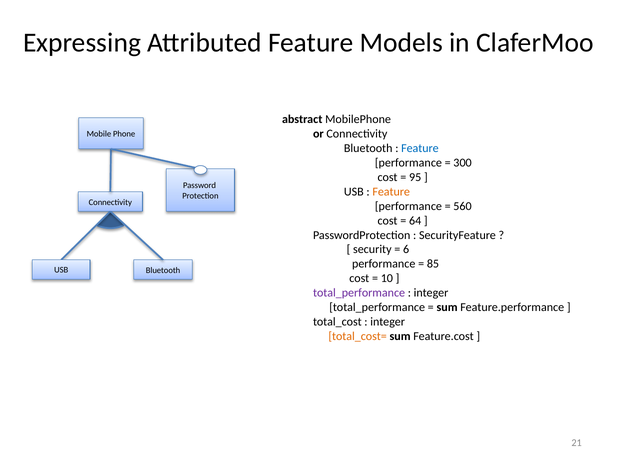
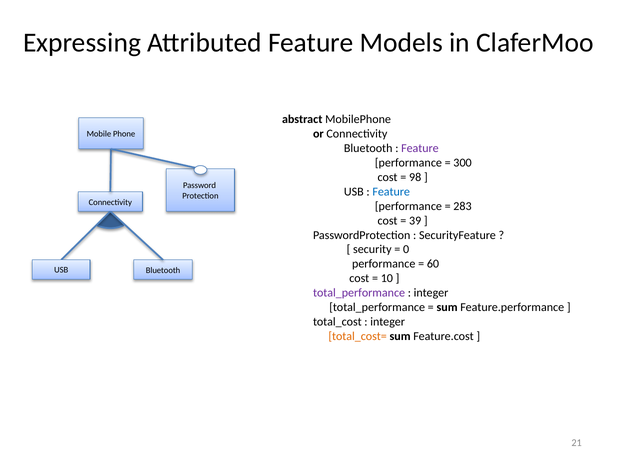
Feature at (420, 148) colour: blue -> purple
95: 95 -> 98
Feature at (391, 192) colour: orange -> blue
560: 560 -> 283
64: 64 -> 39
6: 6 -> 0
85: 85 -> 60
